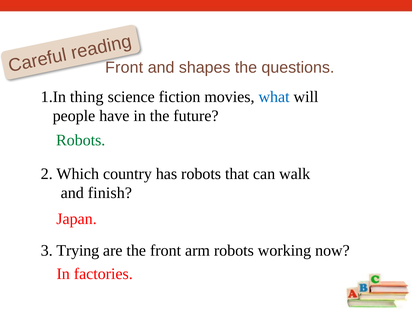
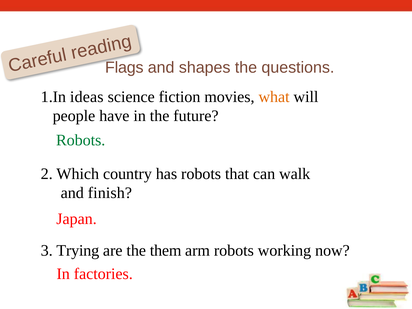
Front at (124, 67): Front -> Flags
thing: thing -> ideas
what colour: blue -> orange
the front: front -> them
